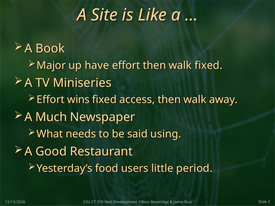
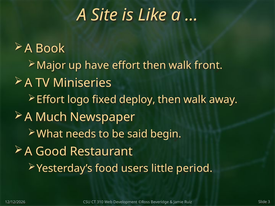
walk fixed: fixed -> front
wins: wins -> logo
access: access -> deploy
using: using -> begin
